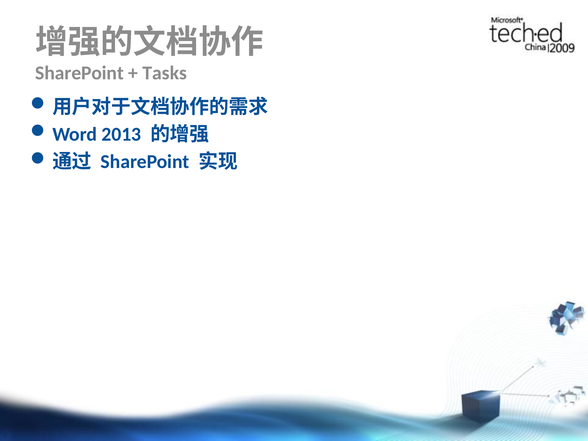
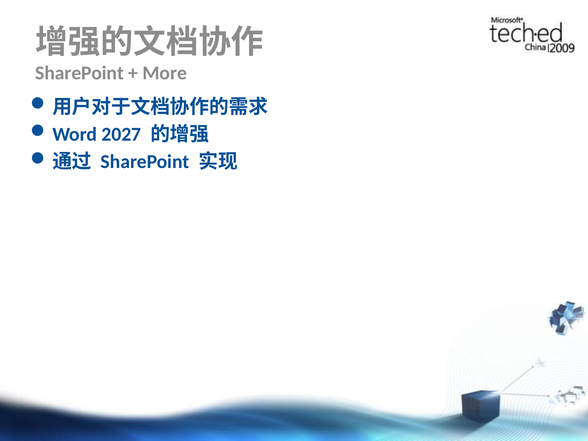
Tasks: Tasks -> More
2013: 2013 -> 2027
